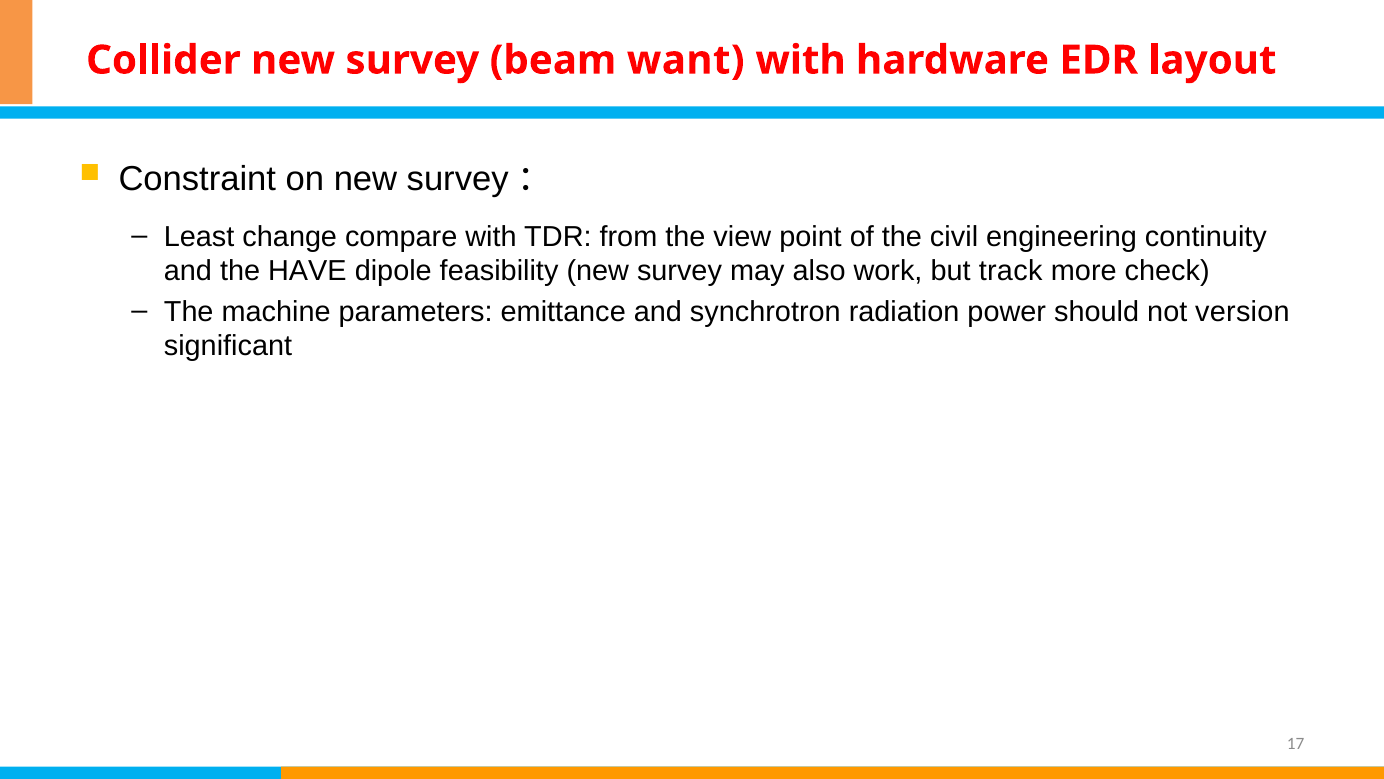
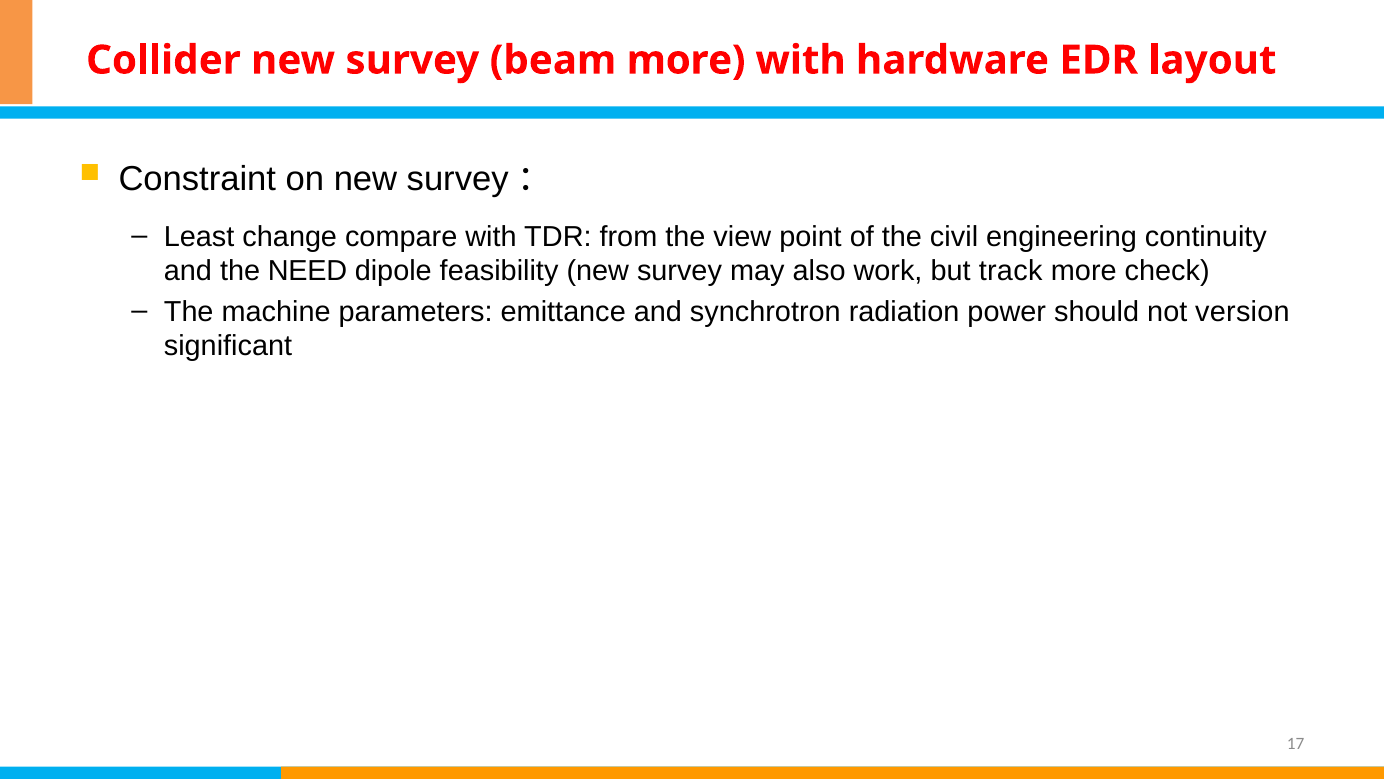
beam want: want -> more
HAVE: HAVE -> NEED
